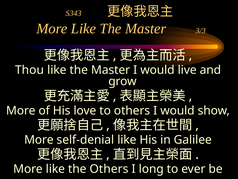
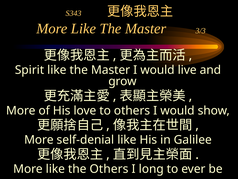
Thou: Thou -> Spirit
